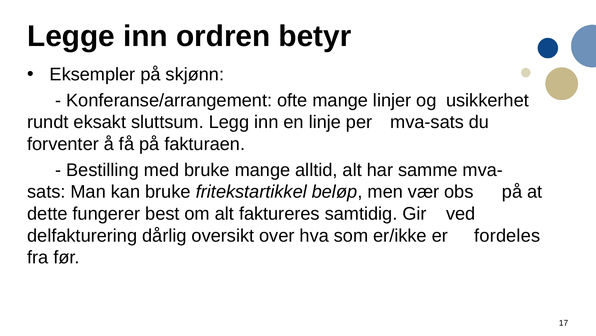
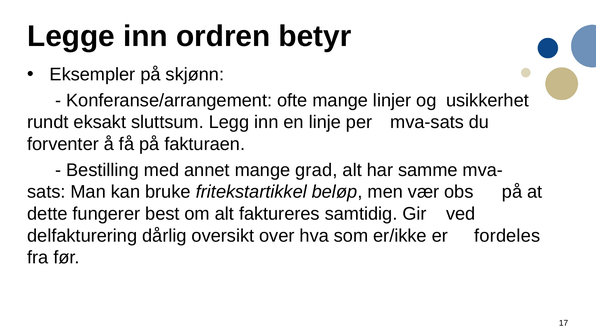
med bruke: bruke -> annet
alltid: alltid -> grad
